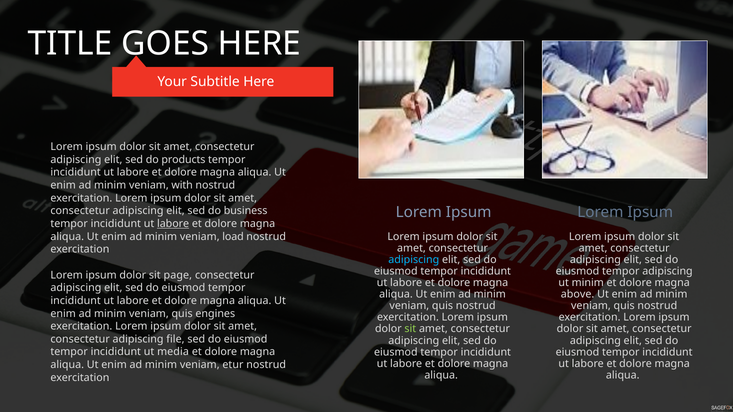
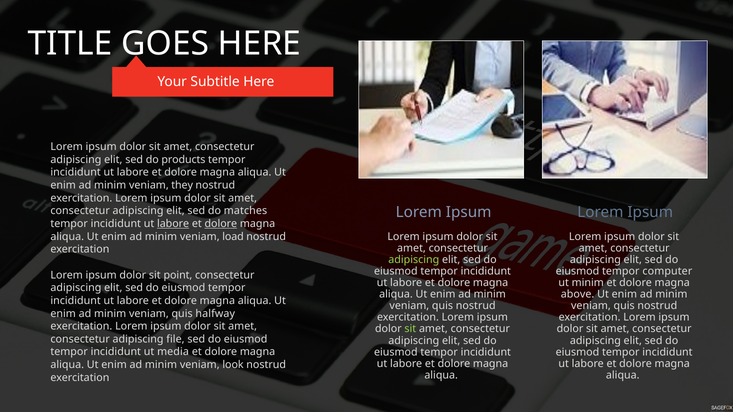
with: with -> they
business: business -> matches
dolore at (221, 224) underline: none -> present
adipiscing at (414, 260) colour: light blue -> light green
tempor adipiscing: adipiscing -> computer
page: page -> point
engines: engines -> halfway
etur: etur -> look
